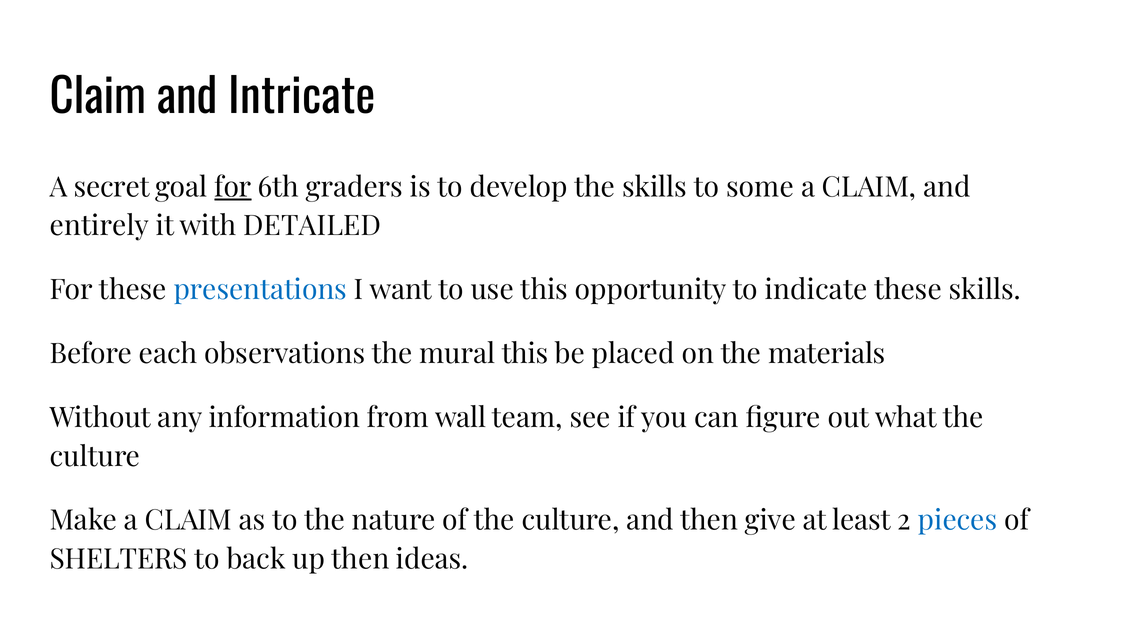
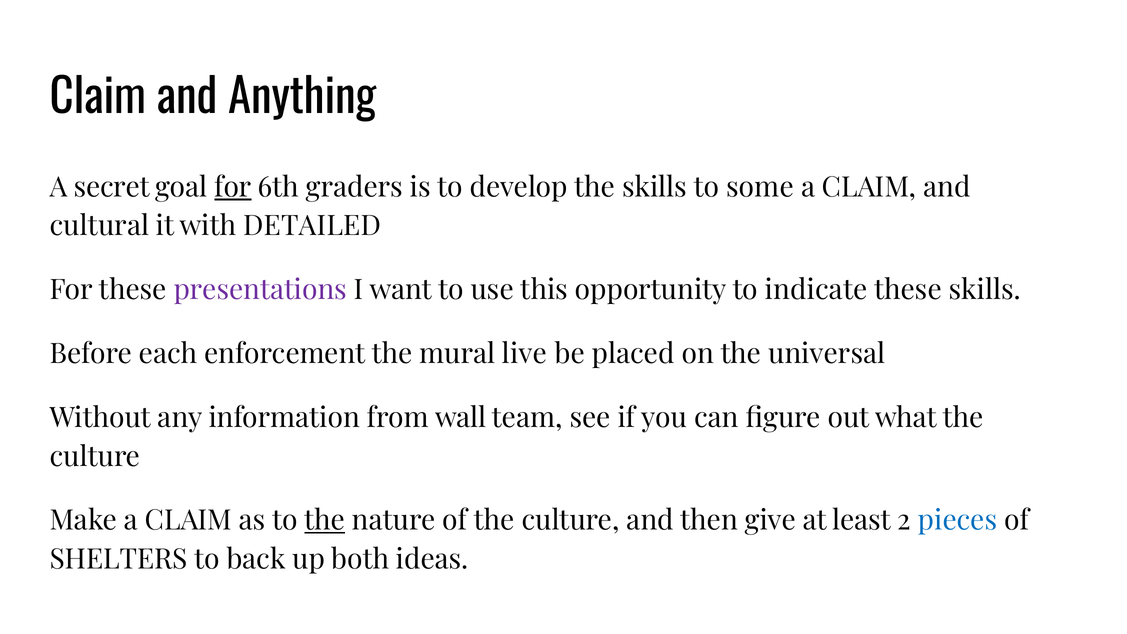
Intricate: Intricate -> Anything
entirely: entirely -> cultural
presentations colour: blue -> purple
observations: observations -> enforcement
mural this: this -> live
materials: materials -> universal
the at (325, 521) underline: none -> present
up then: then -> both
